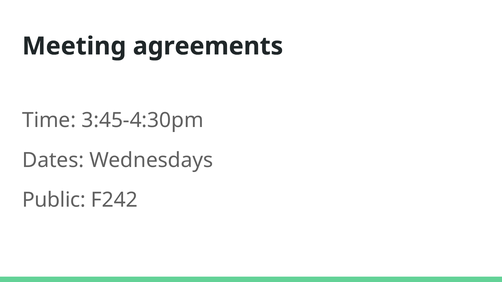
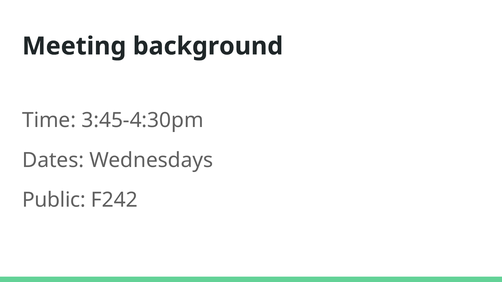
agreements: agreements -> background
